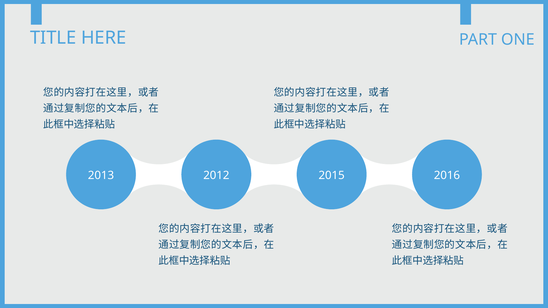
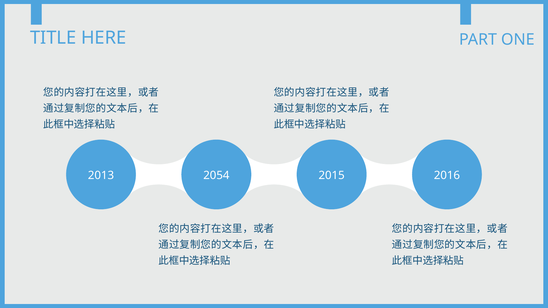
2012: 2012 -> 2054
